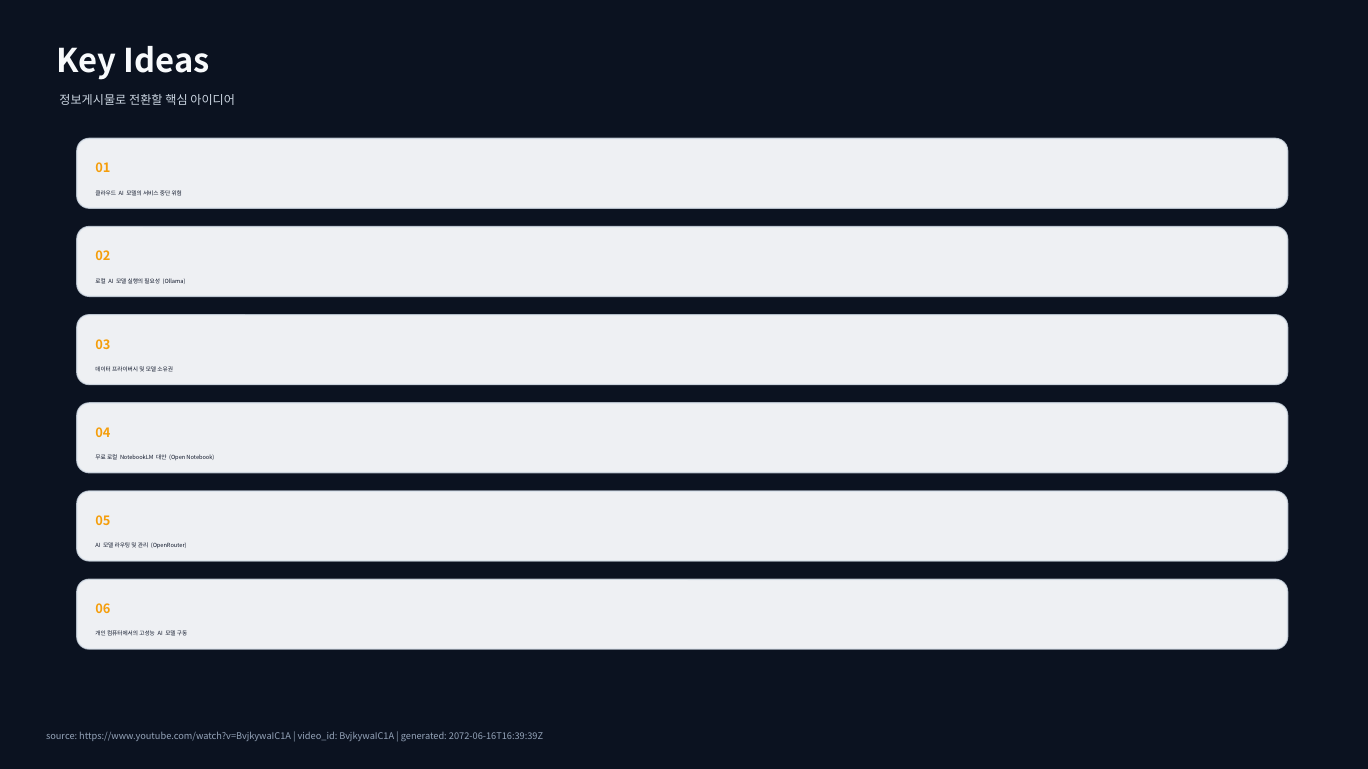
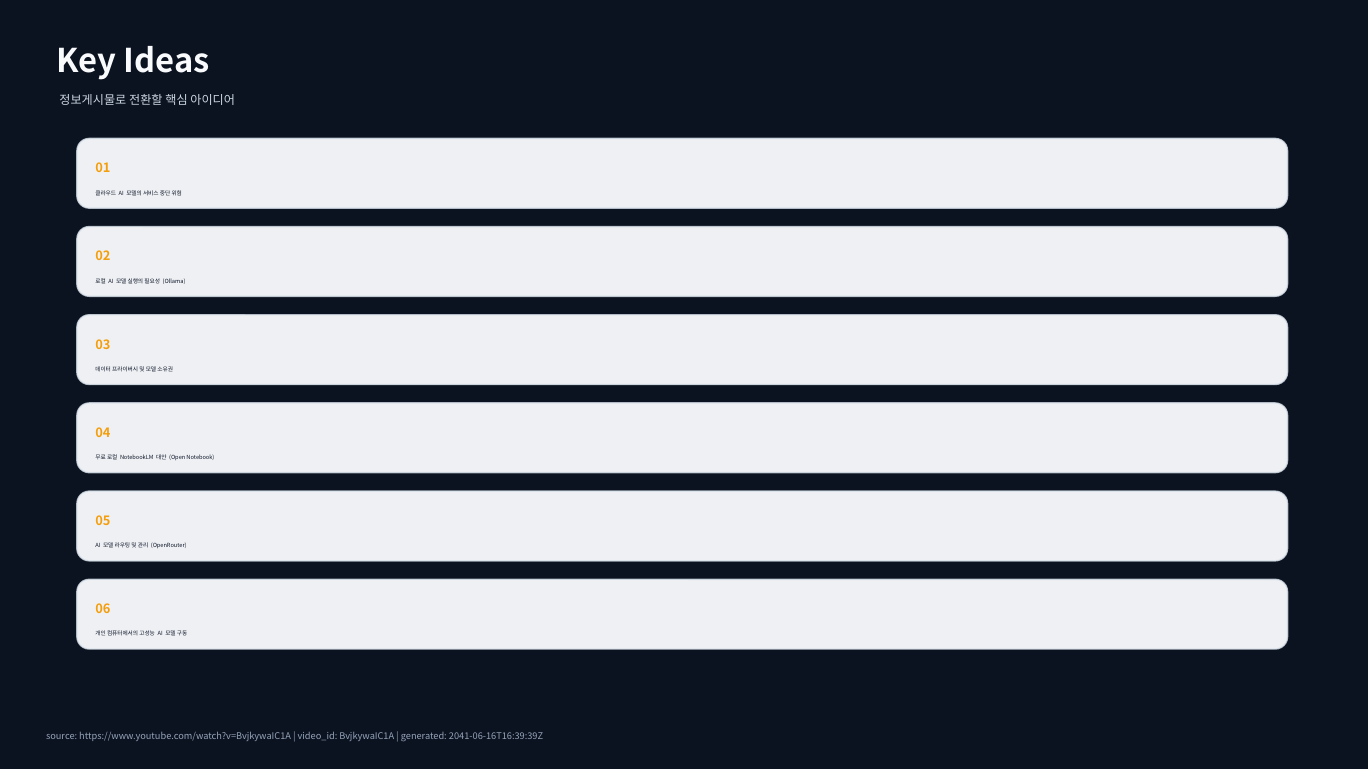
2072-06-16T16:39:39Z: 2072-06-16T16:39:39Z -> 2041-06-16T16:39:39Z
